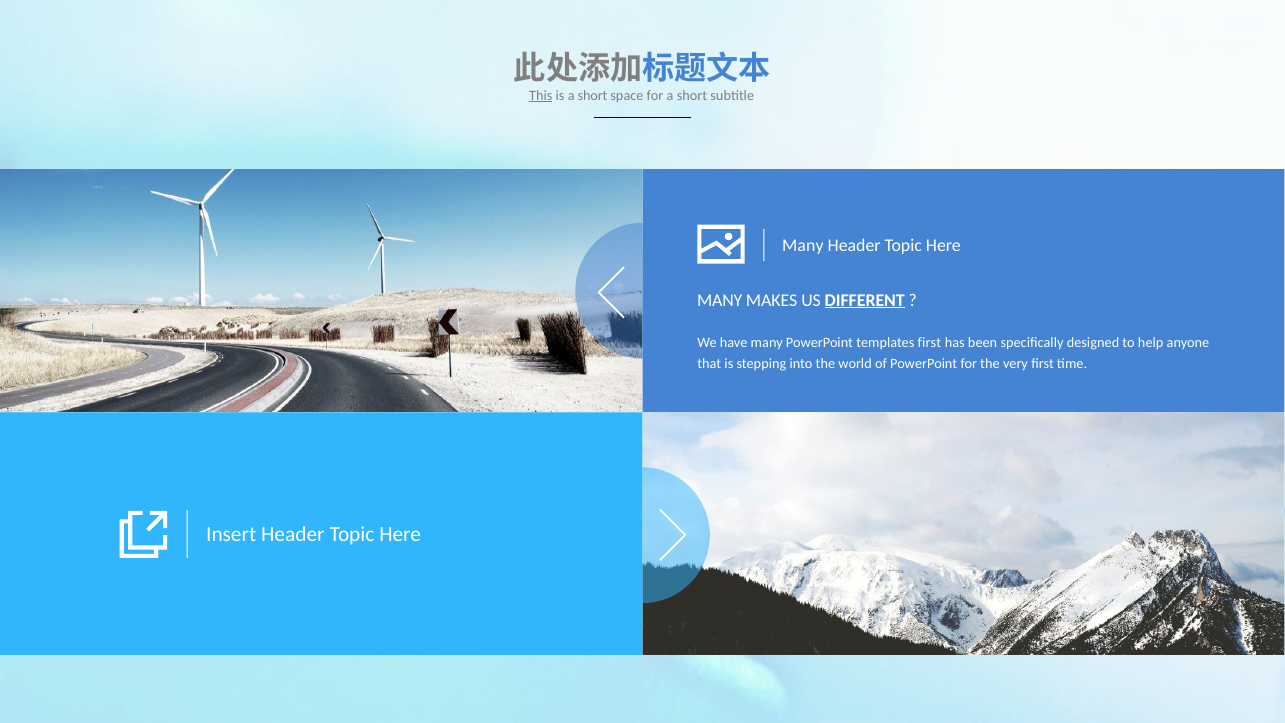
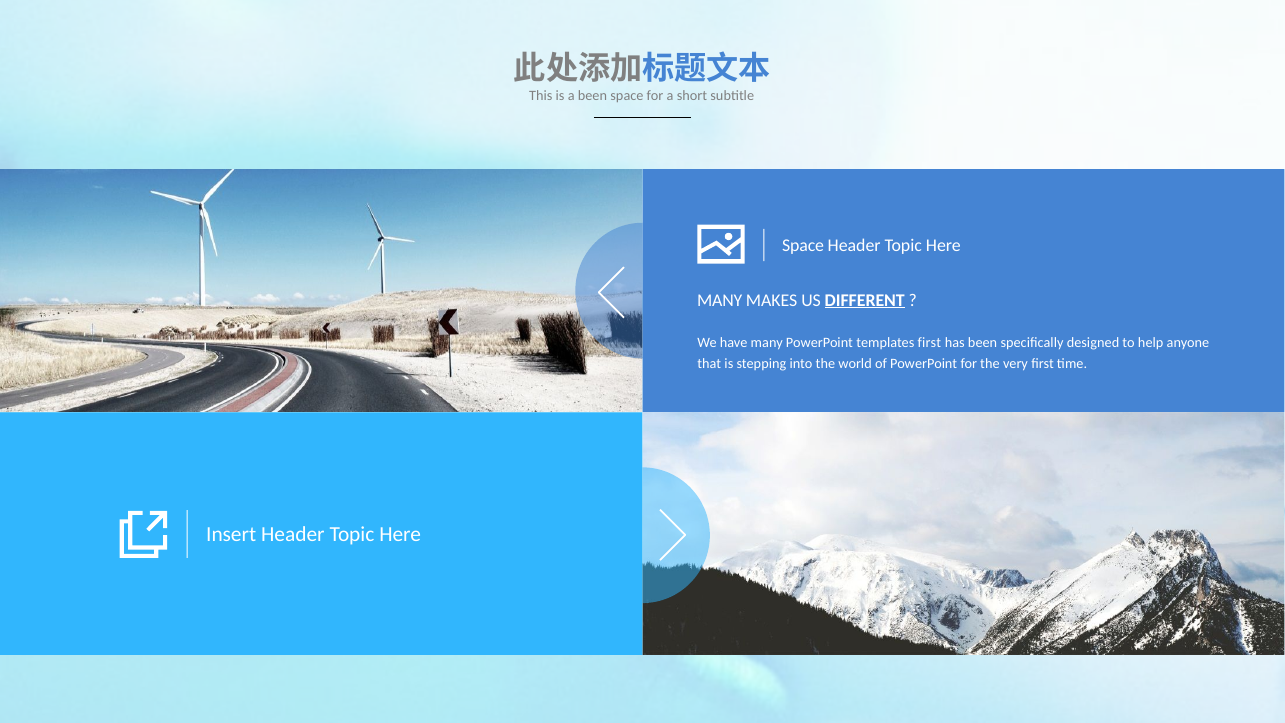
This underline: present -> none
is a short: short -> been
Many at (803, 246): Many -> Space
